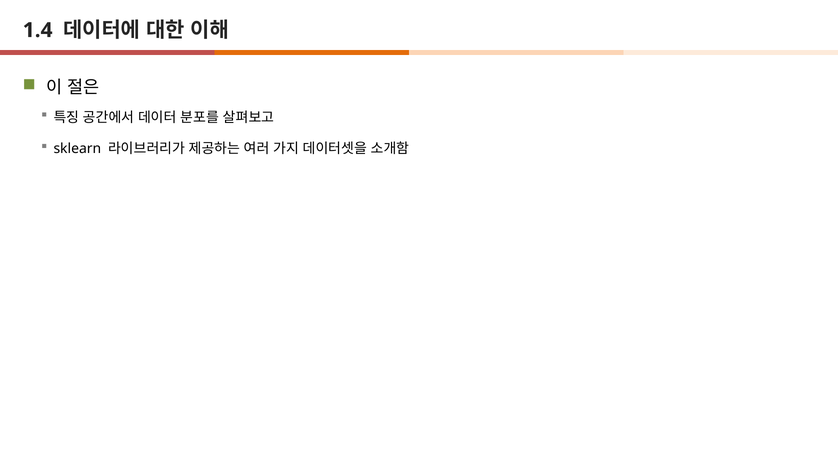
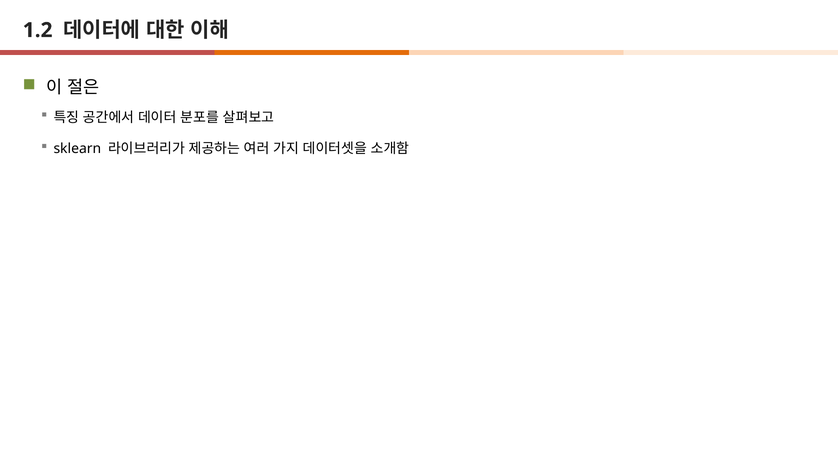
1.4: 1.4 -> 1.2
